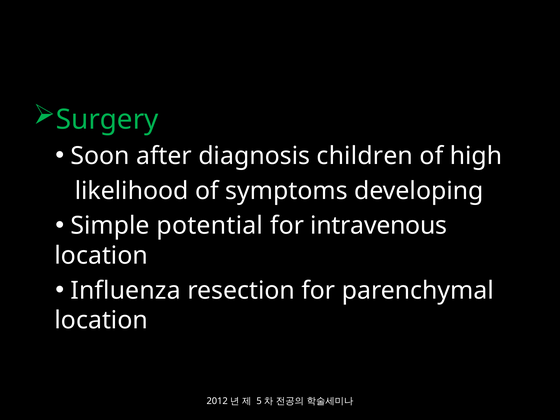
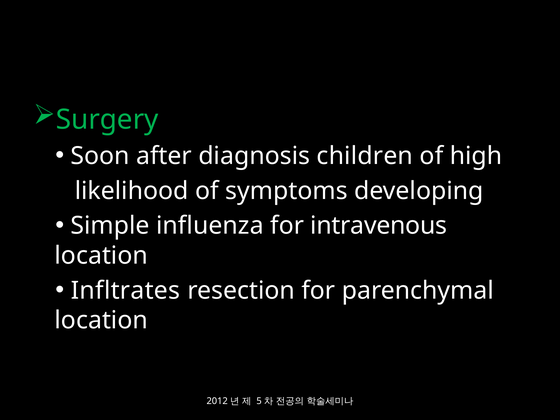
potential: potential -> influenza
Influenza: Influenza -> Infltrates
